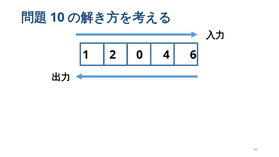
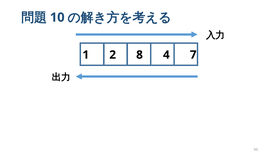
0: 0 -> 8
6: 6 -> 7
